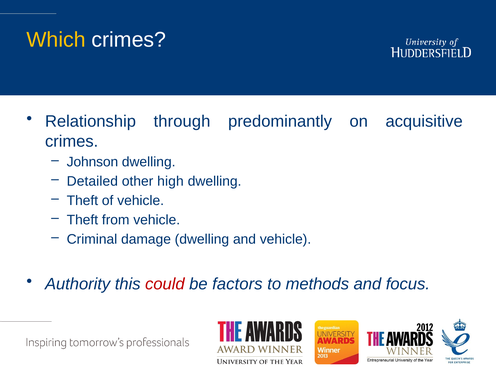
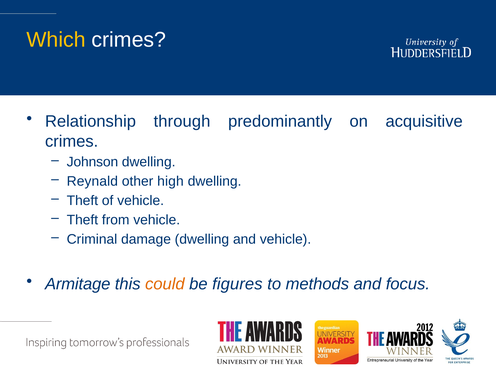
Detailed: Detailed -> Reynald
Authority: Authority -> Armitage
could colour: red -> orange
factors: factors -> figures
